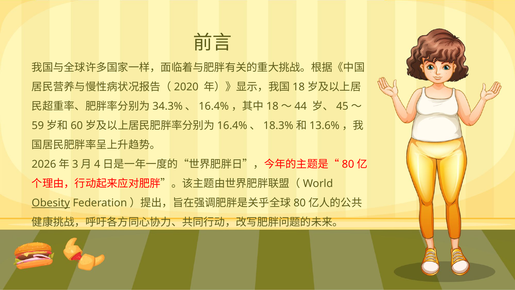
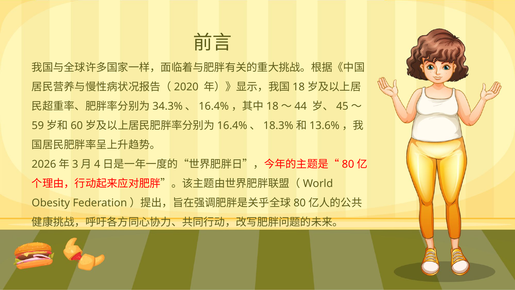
Obesity underline: present -> none
